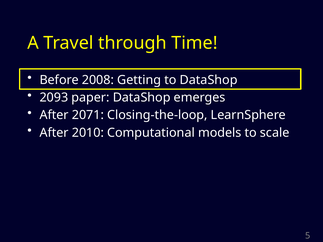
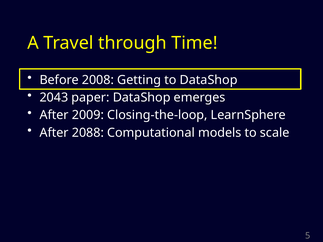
2093: 2093 -> 2043
2071: 2071 -> 2009
2010: 2010 -> 2088
